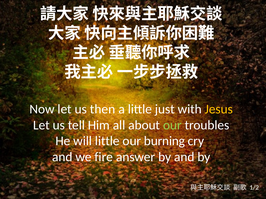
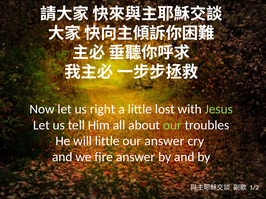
then: then -> right
just: just -> lost
Jesus colour: yellow -> light green
our burning: burning -> answer
